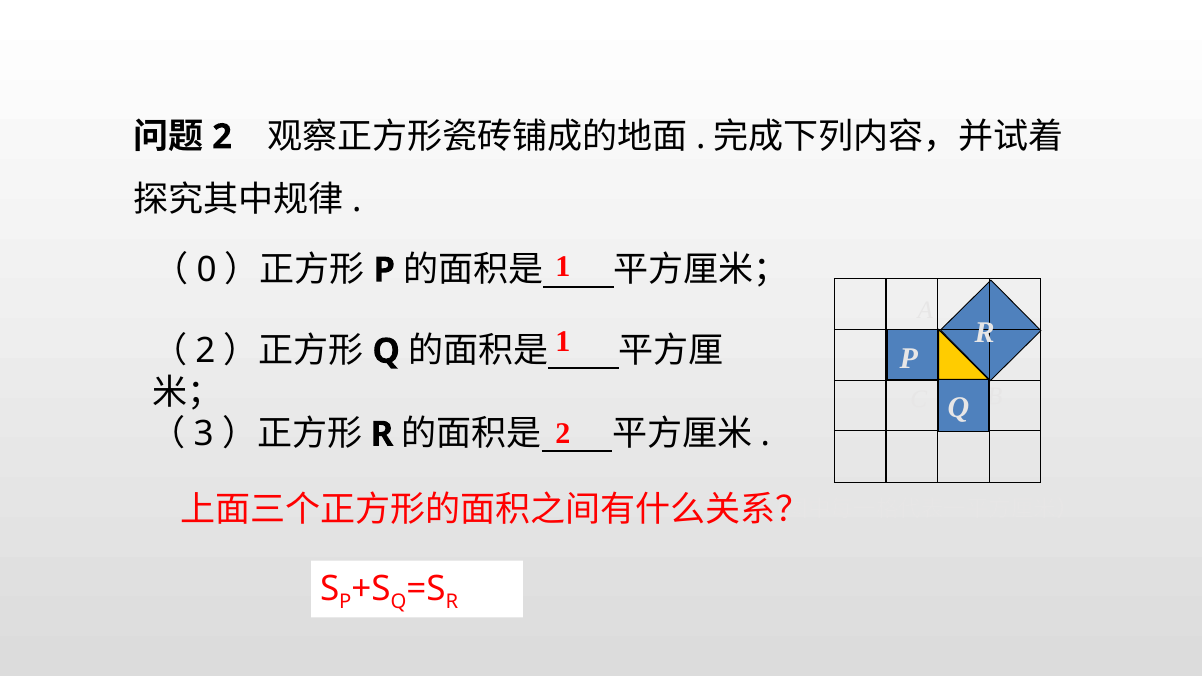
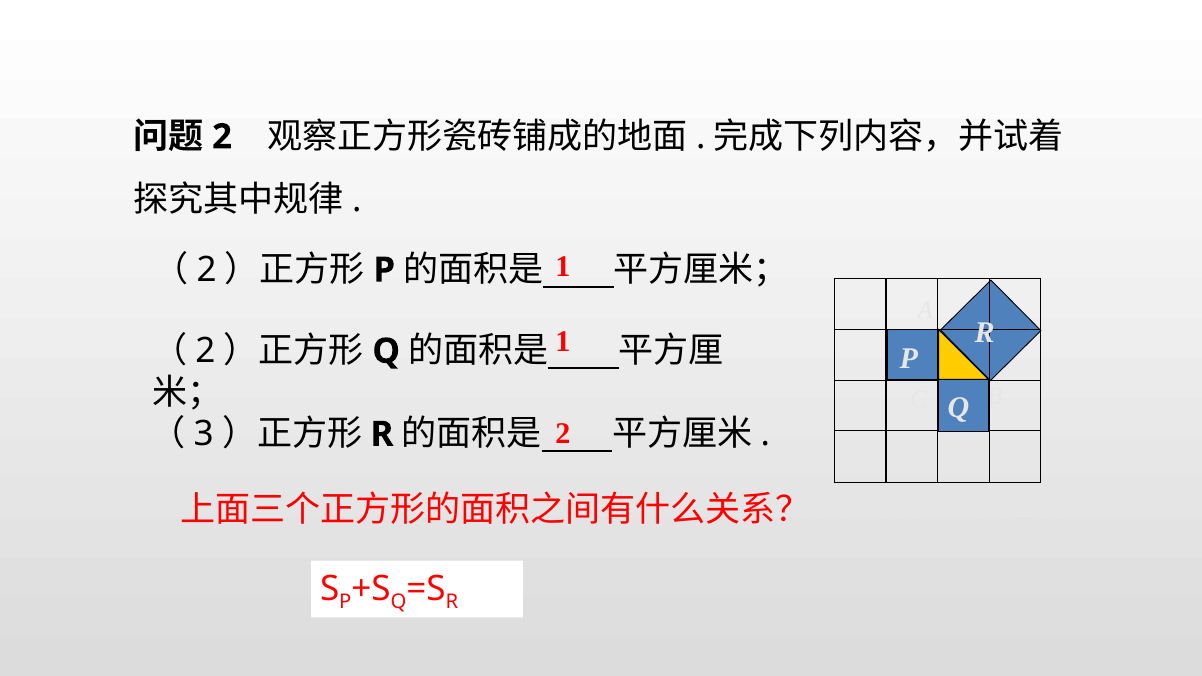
0 at (207, 270): 0 -> 2
